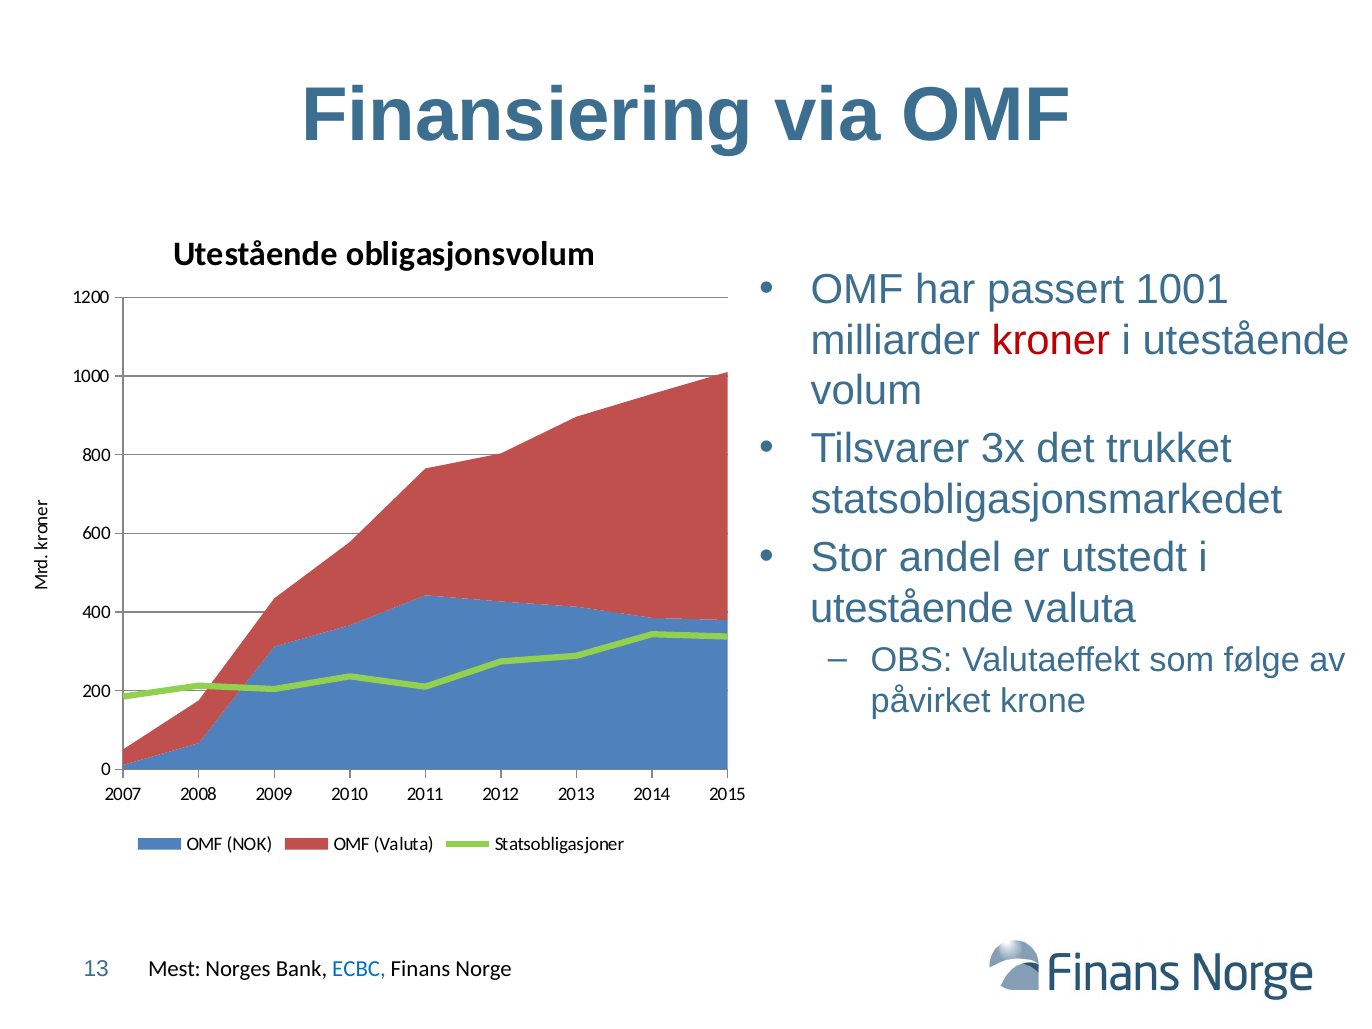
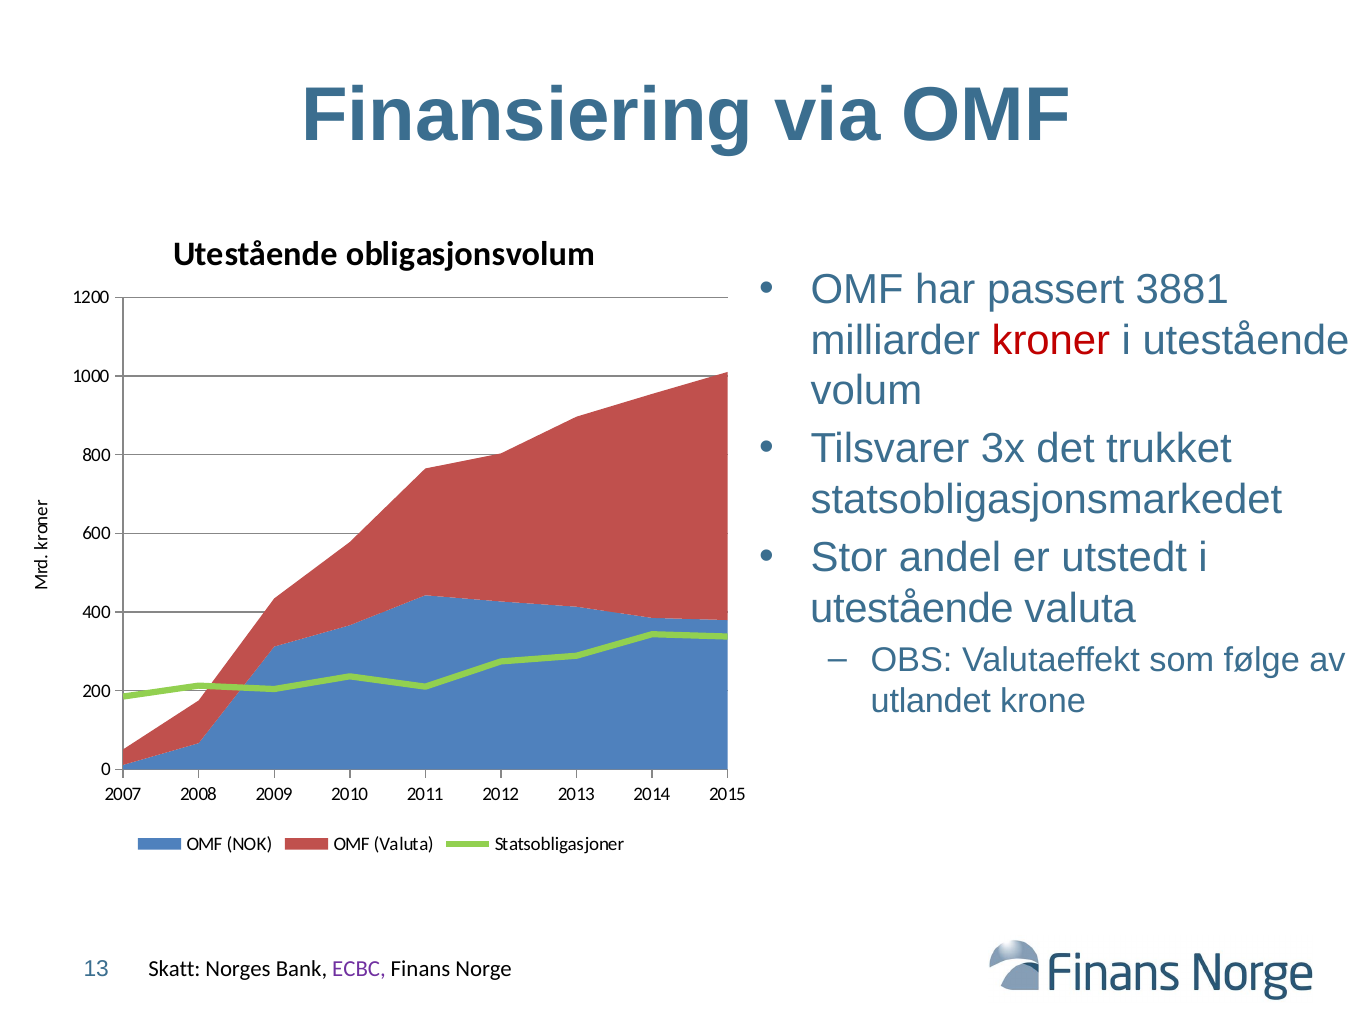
1001: 1001 -> 3881
påvirket: påvirket -> utlandet
Mest: Mest -> Skatt
ECBC colour: blue -> purple
